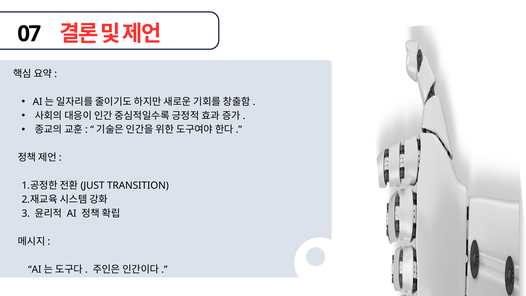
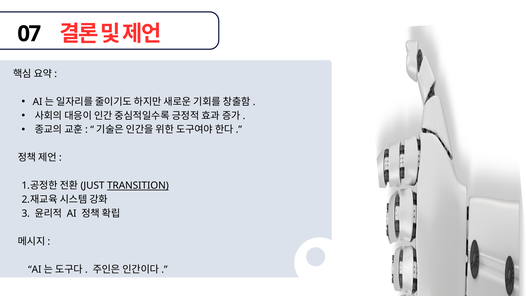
TRANSITION underline: none -> present
